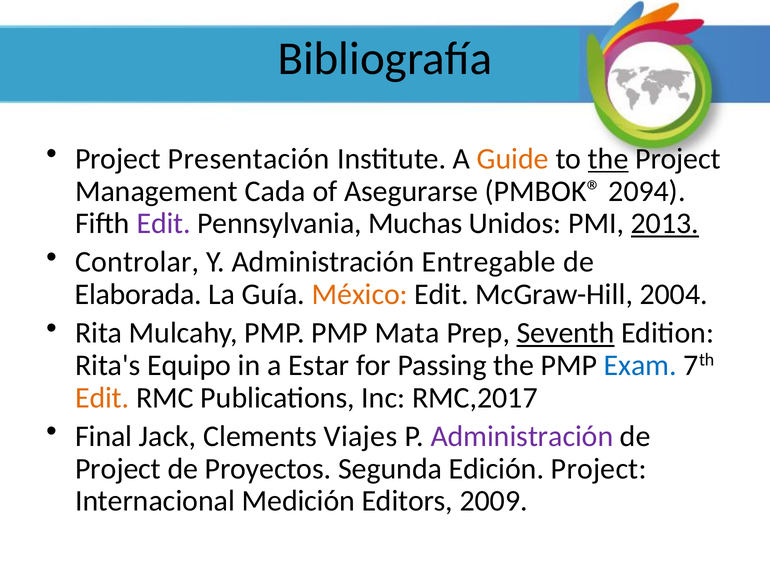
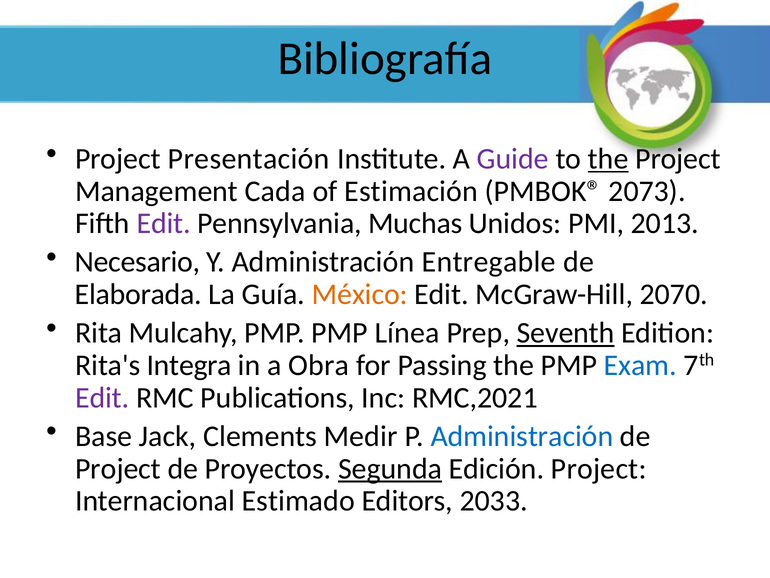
Guide colour: orange -> purple
Asegurarse: Asegurarse -> Estimación
2094: 2094 -> 2073
2013 underline: present -> none
Controlar: Controlar -> Necesario
2004: 2004 -> 2070
Mata: Mata -> Línea
Equipo: Equipo -> Integra
Estar: Estar -> Obra
Edit at (102, 397) colour: orange -> purple
RMC,2017: RMC,2017 -> RMC,2021
Final: Final -> Base
Viajes: Viajes -> Medir
Administración at (522, 436) colour: purple -> blue
Segunda underline: none -> present
Medición: Medición -> Estimado
2009: 2009 -> 2033
